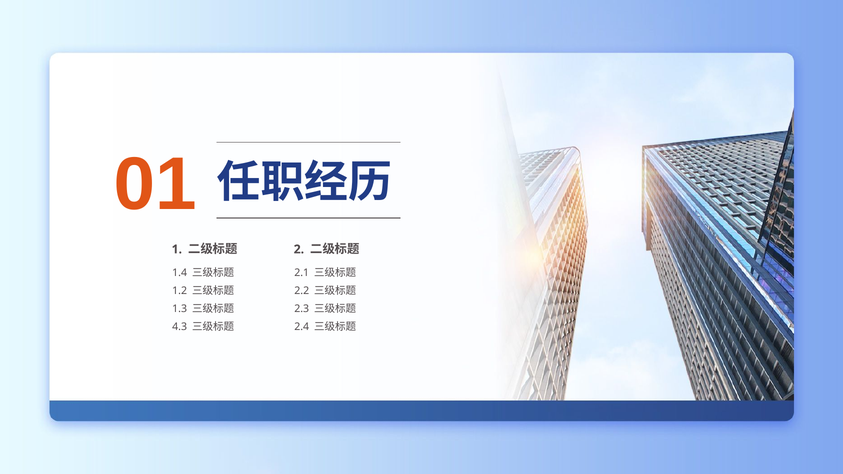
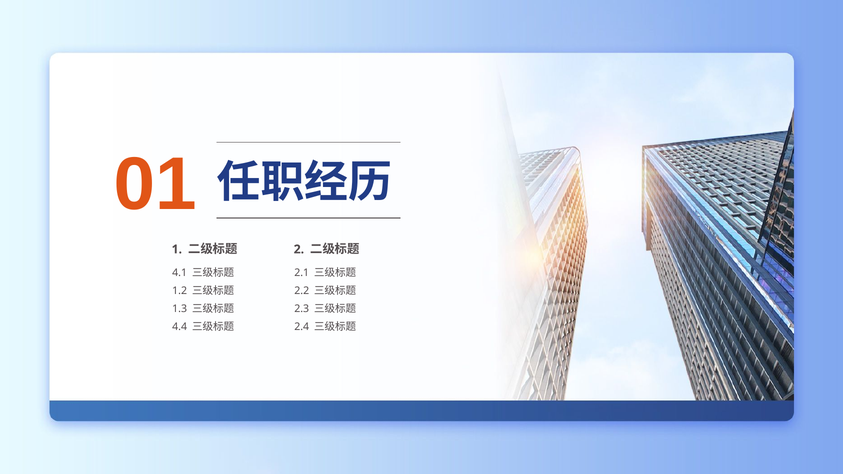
1.4: 1.4 -> 4.1
4.3: 4.3 -> 4.4
